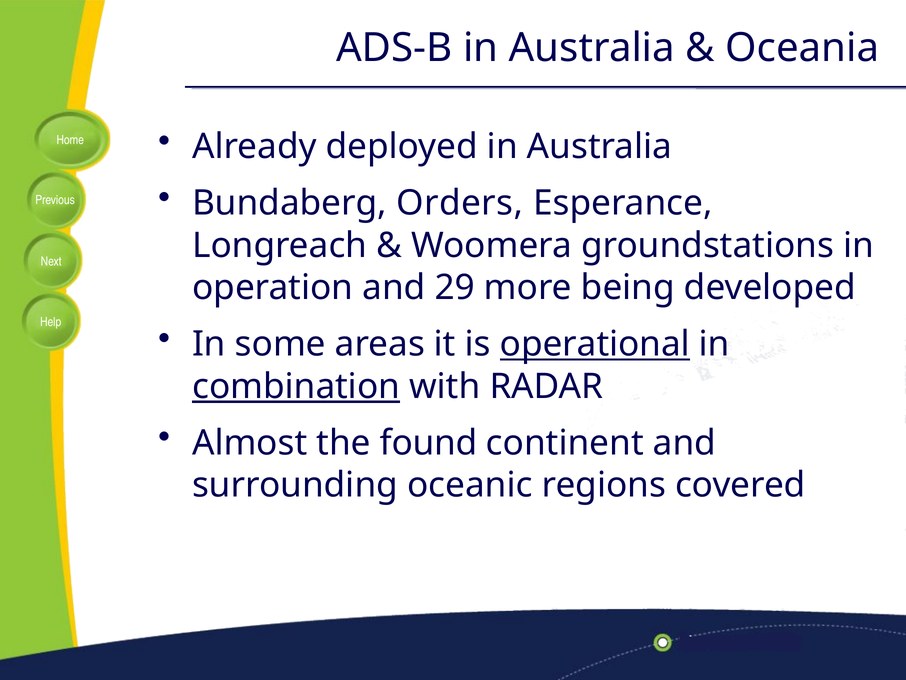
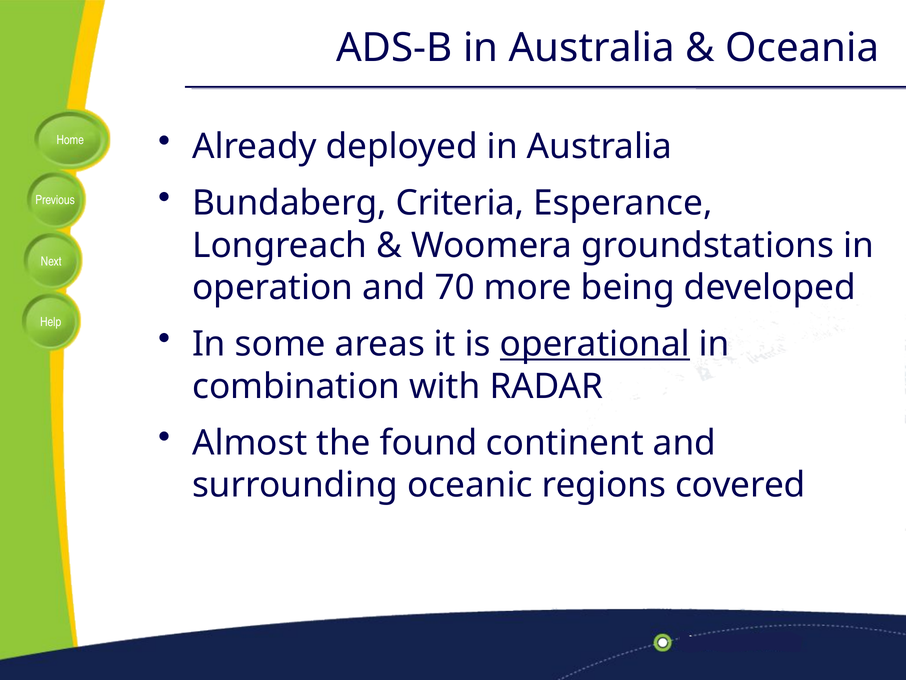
Orders: Orders -> Criteria
29: 29 -> 70
combination underline: present -> none
